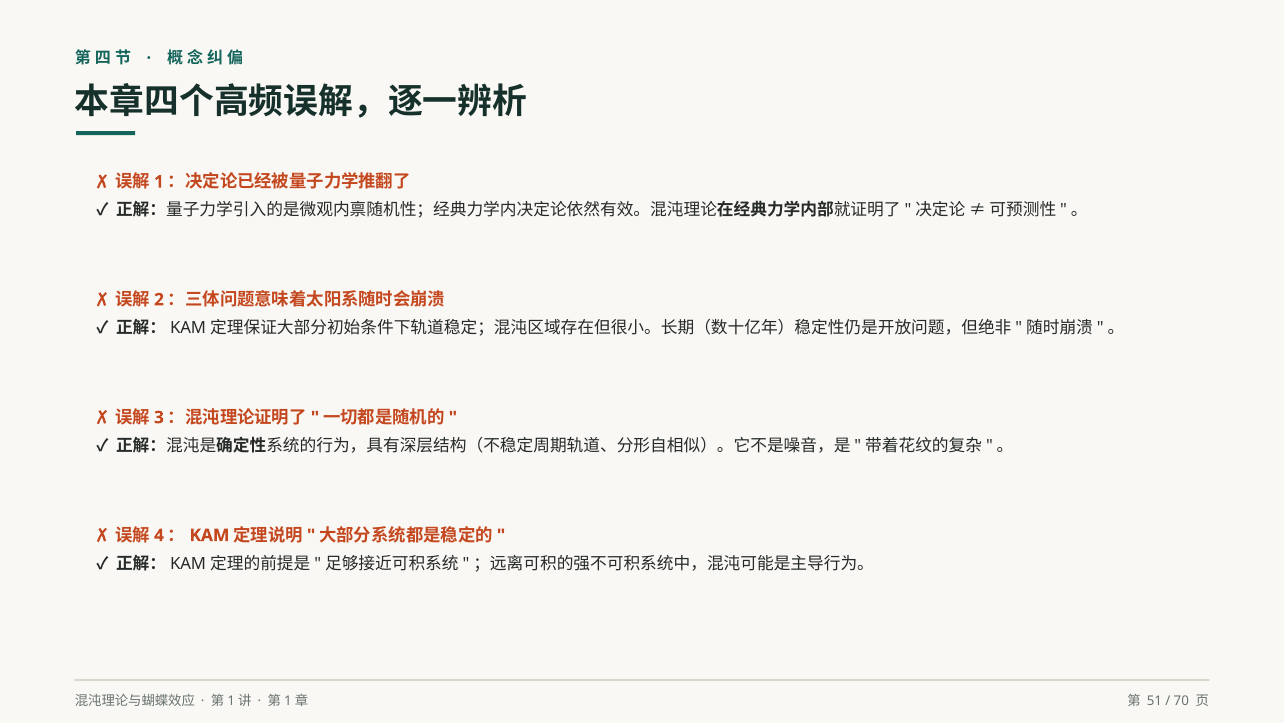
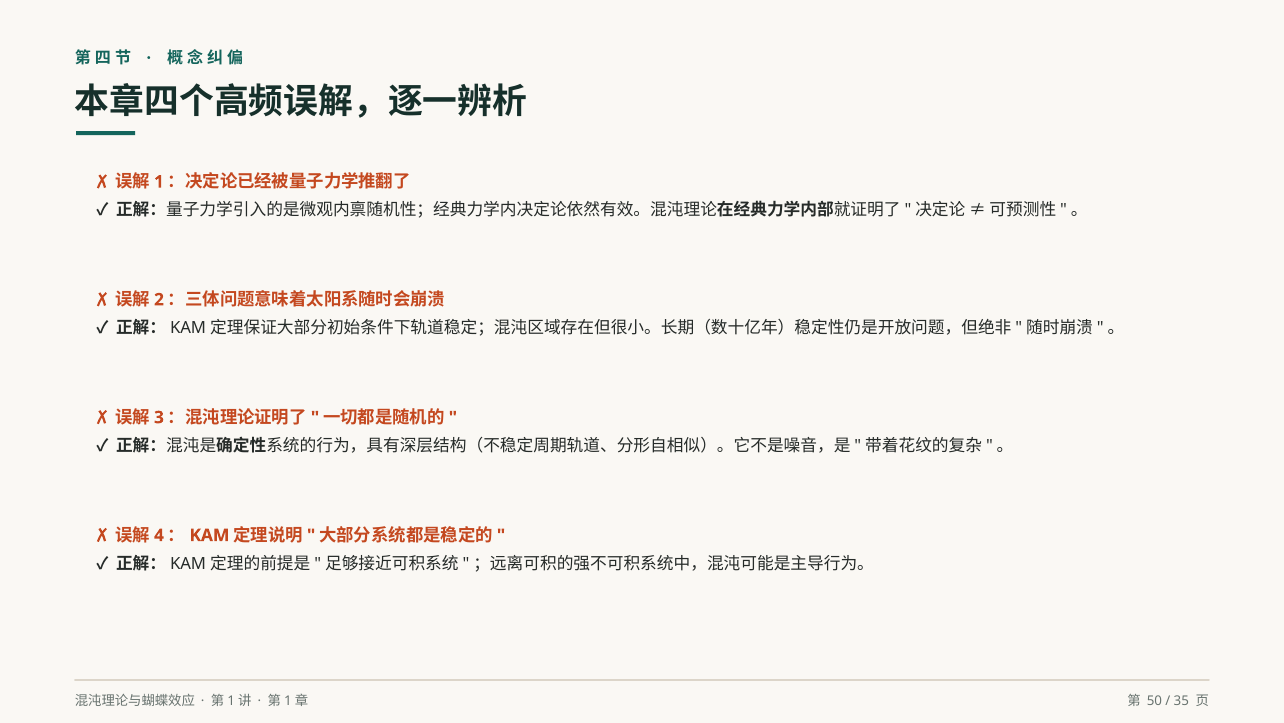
51: 51 -> 50
70: 70 -> 35
